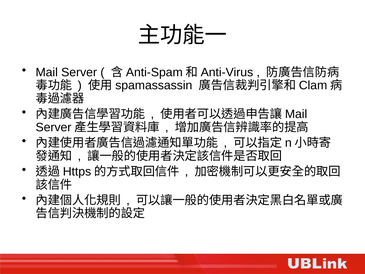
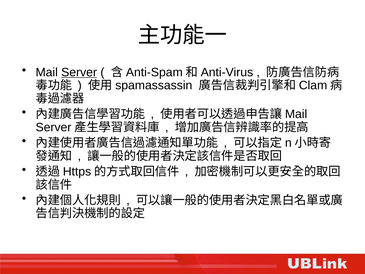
Server underline: none -> present
